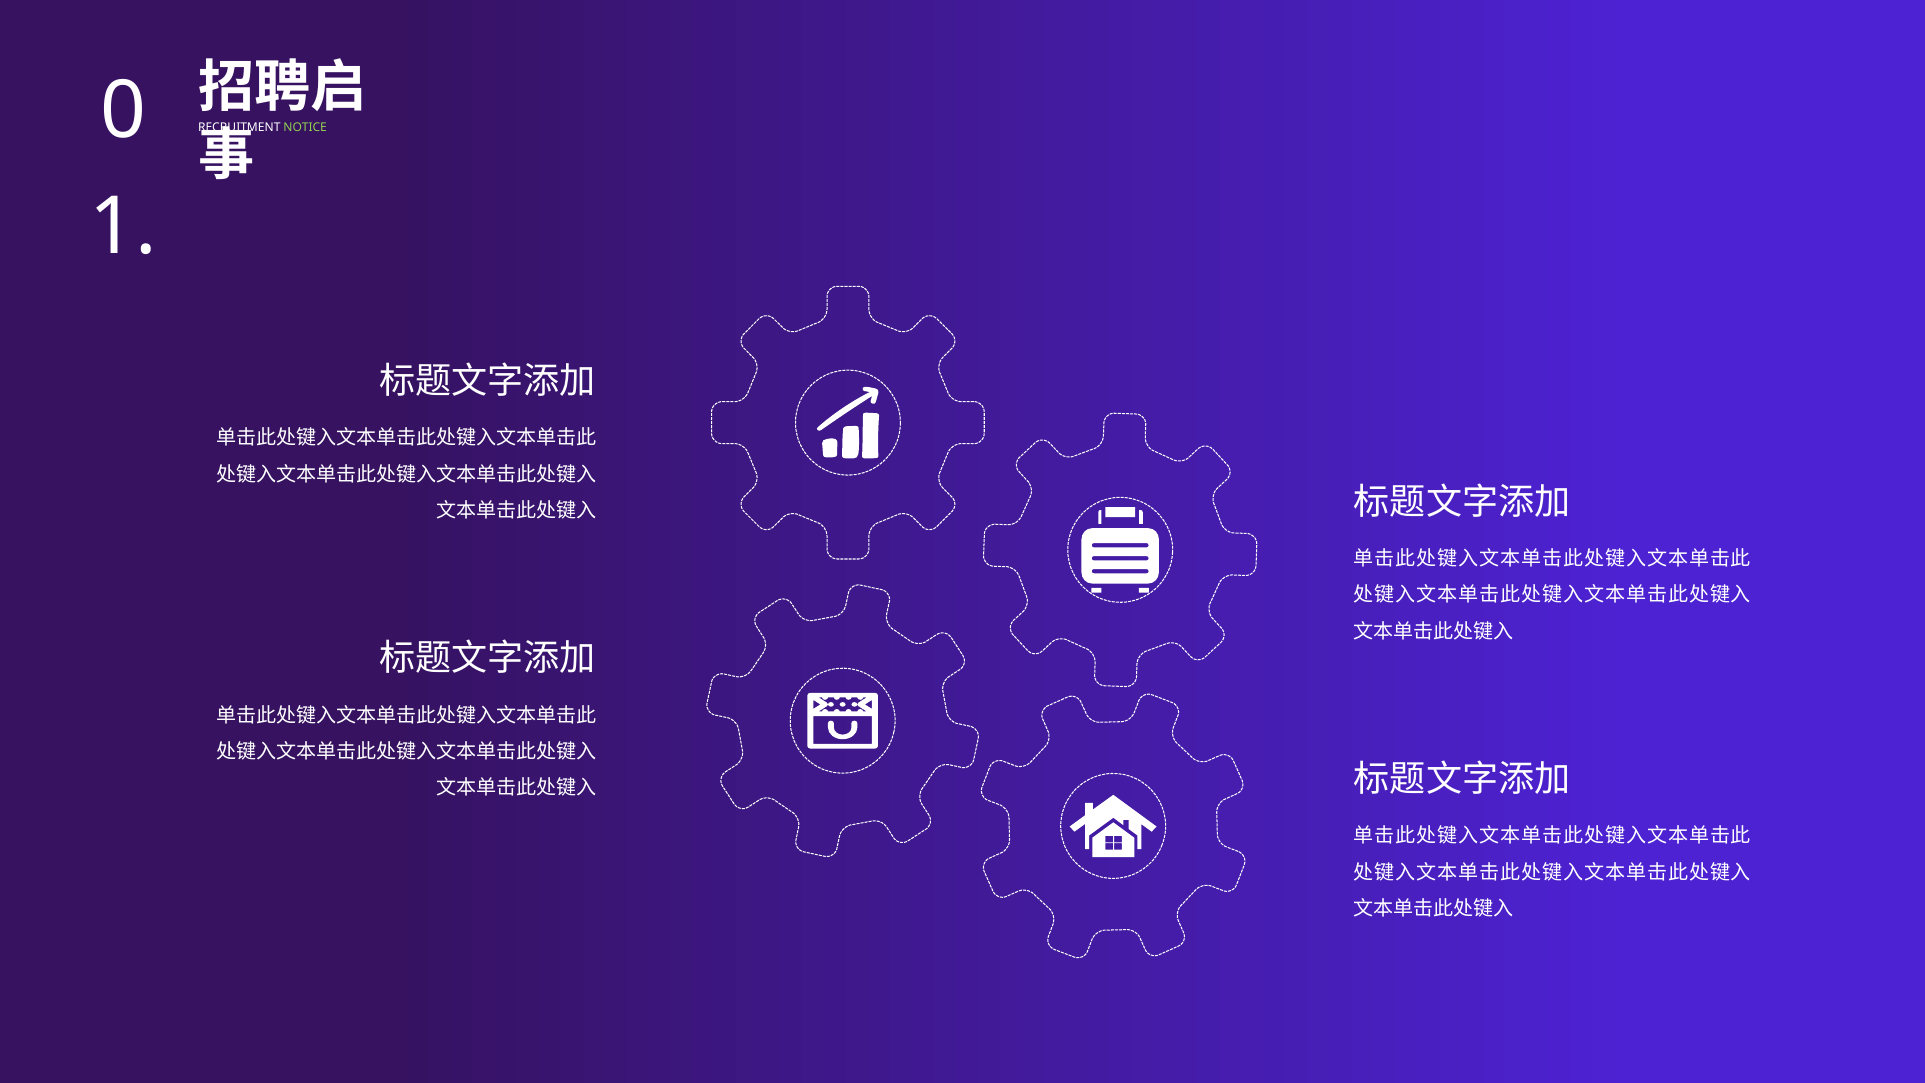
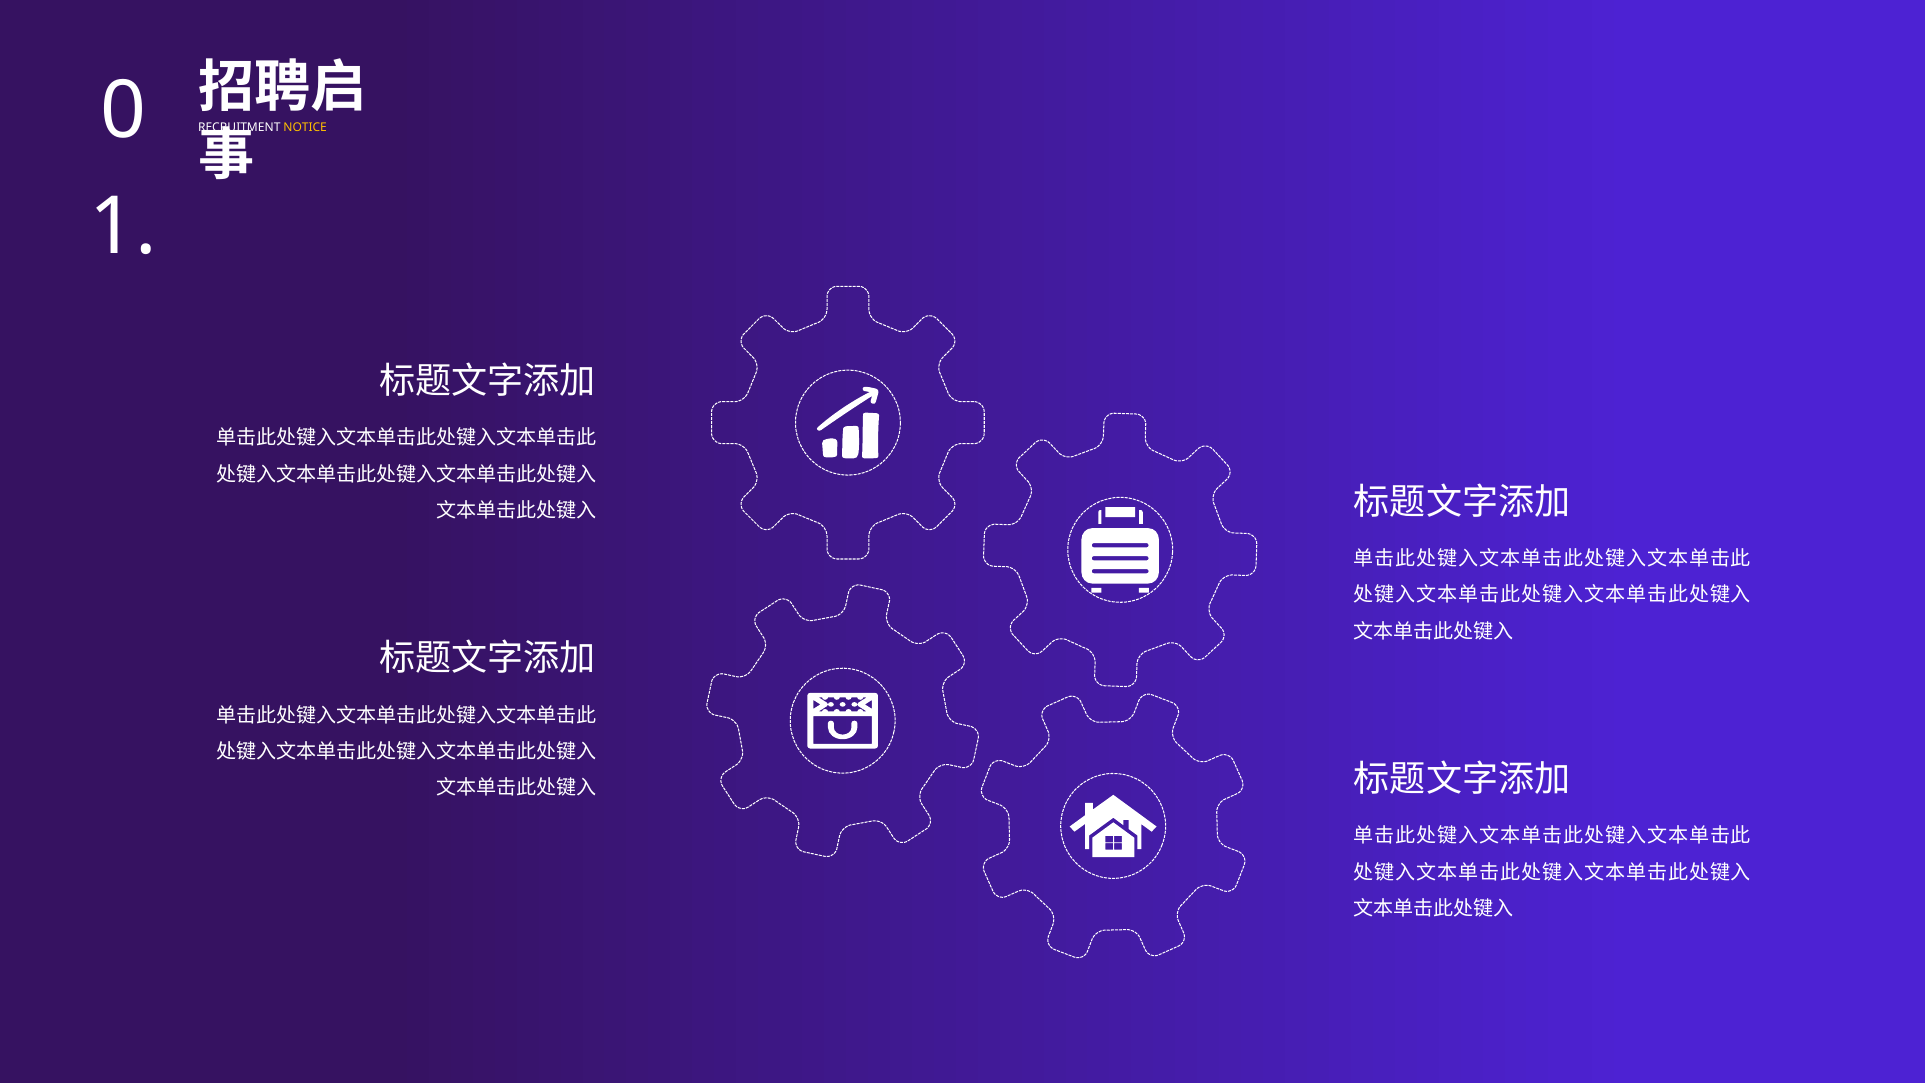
NOTICE colour: light green -> yellow
